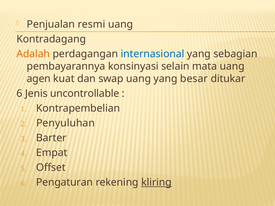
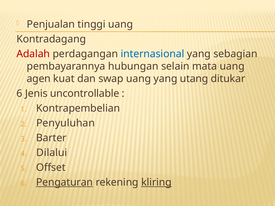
resmi: resmi -> tinggi
Adalah colour: orange -> red
konsinyasi: konsinyasi -> hubungan
besar: besar -> utang
Empat: Empat -> Dilalui
Pengaturan underline: none -> present
